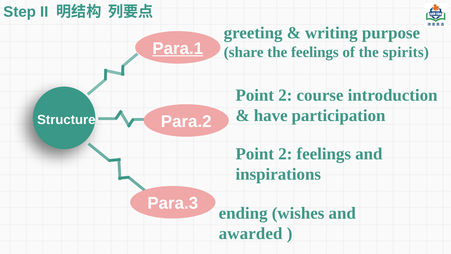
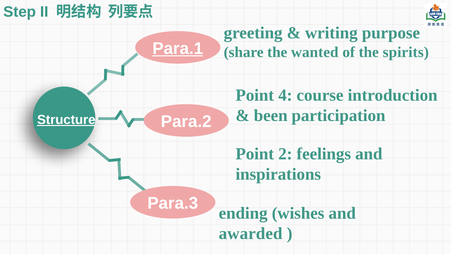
the feelings: feelings -> wanted
2 at (285, 95): 2 -> 4
have: have -> been
Structure underline: none -> present
